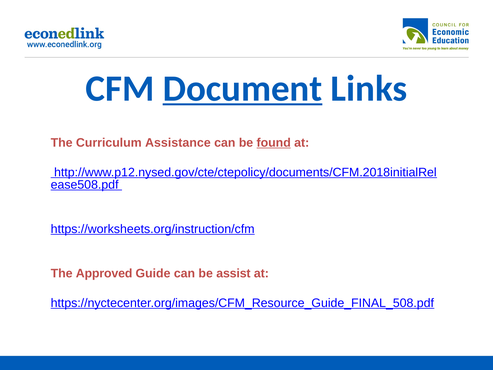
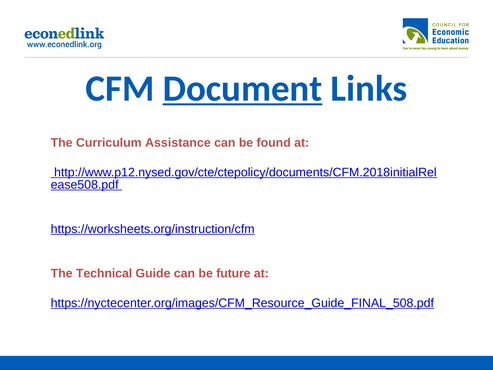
found underline: present -> none
Approved: Approved -> Technical
assist: assist -> future
